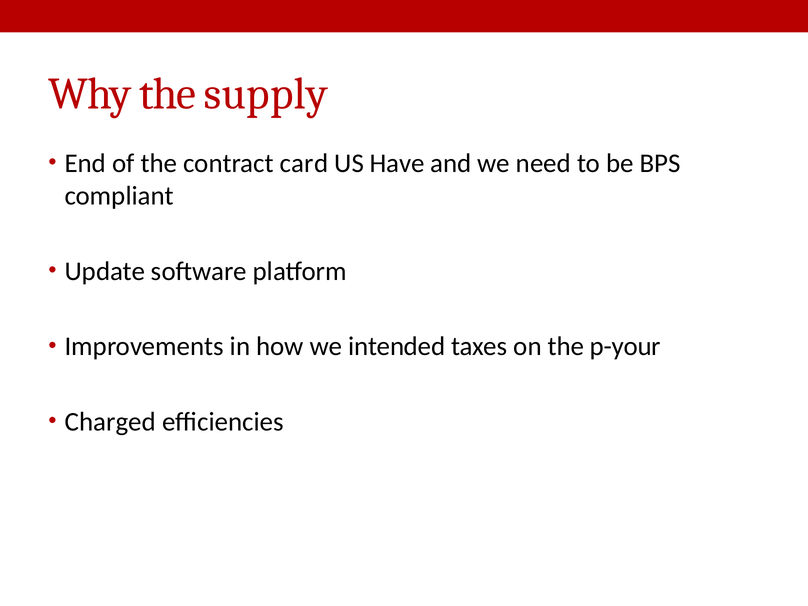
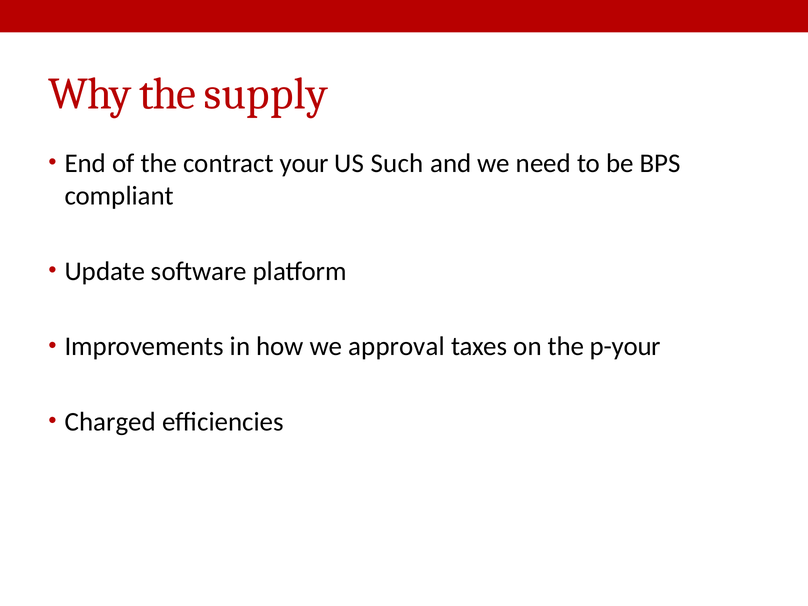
card: card -> your
Have: Have -> Such
intended: intended -> approval
